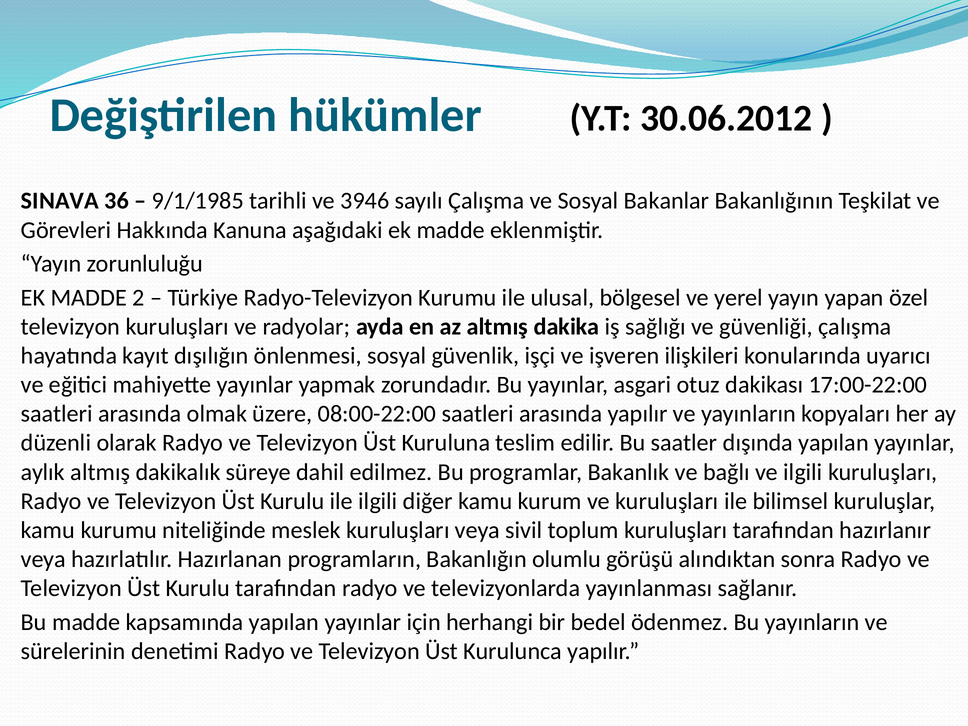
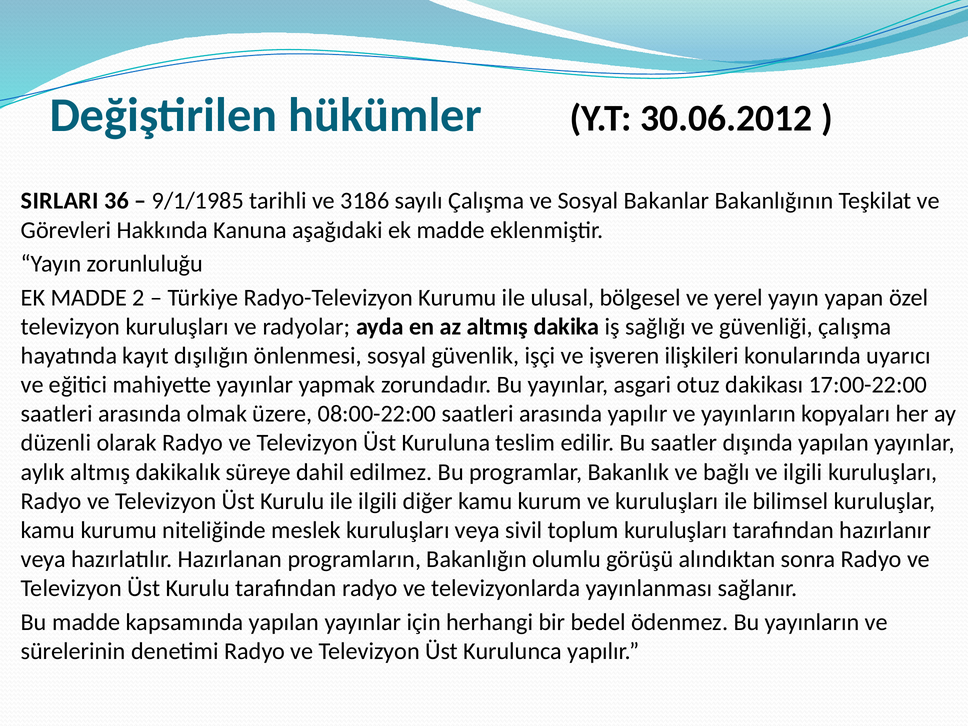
SINAVA: SINAVA -> SIRLARI
3946: 3946 -> 3186
